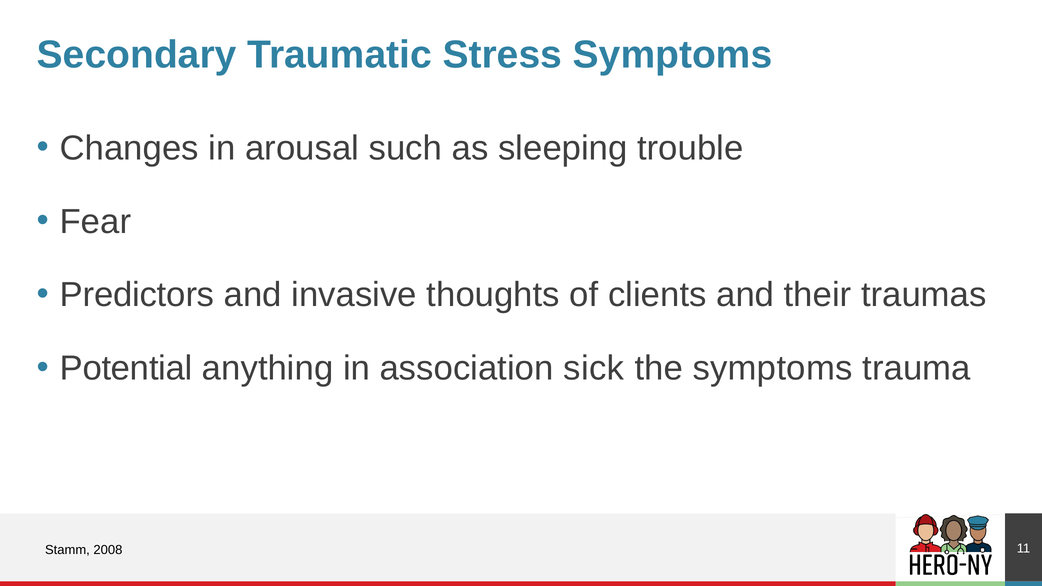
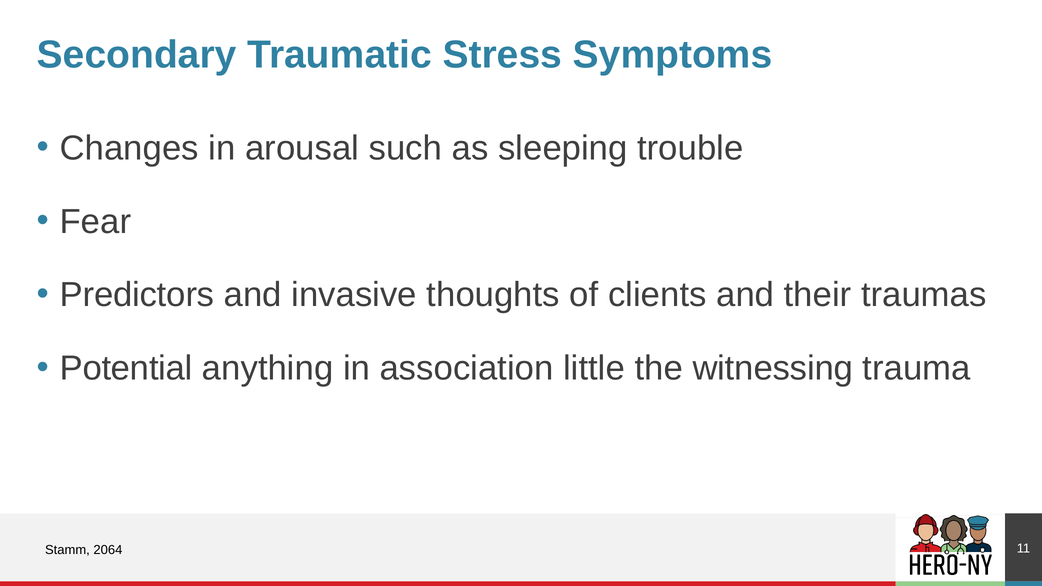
sick: sick -> little
the symptoms: symptoms -> witnessing
2008: 2008 -> 2064
